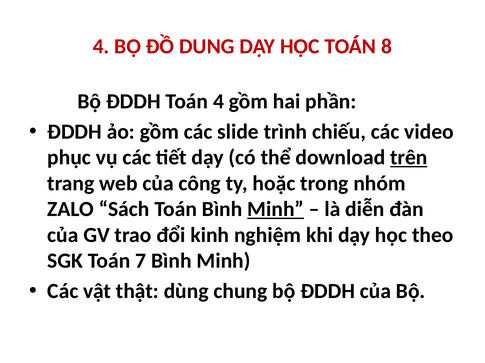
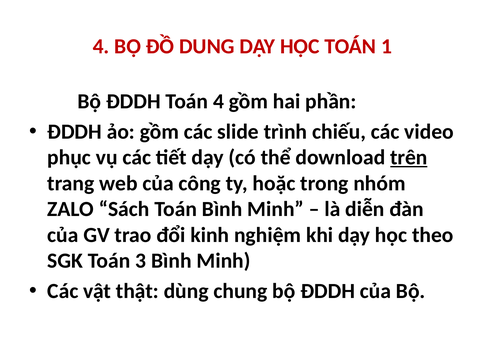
8: 8 -> 1
Minh at (276, 210) underline: present -> none
7: 7 -> 3
